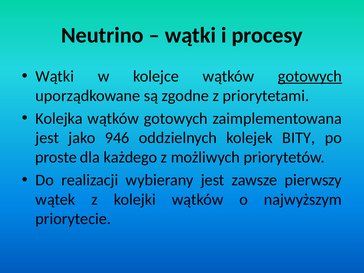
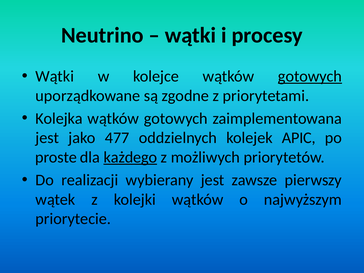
946: 946 -> 477
BITY: BITY -> APIC
każdego underline: none -> present
